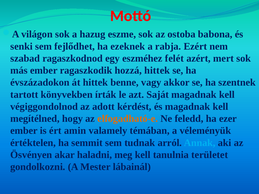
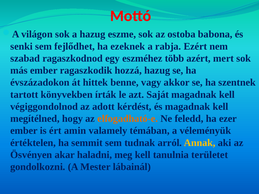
felét: felét -> több
hozzá hittek: hittek -> hazug
Annak colour: light blue -> yellow
